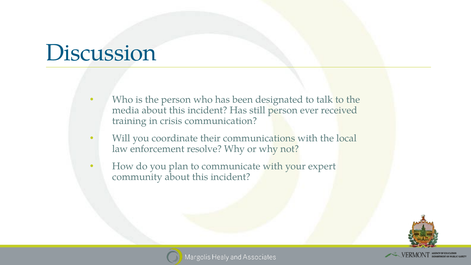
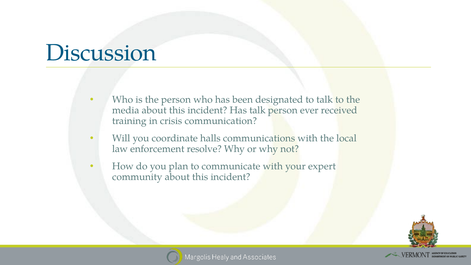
Has still: still -> talk
their: their -> halls
